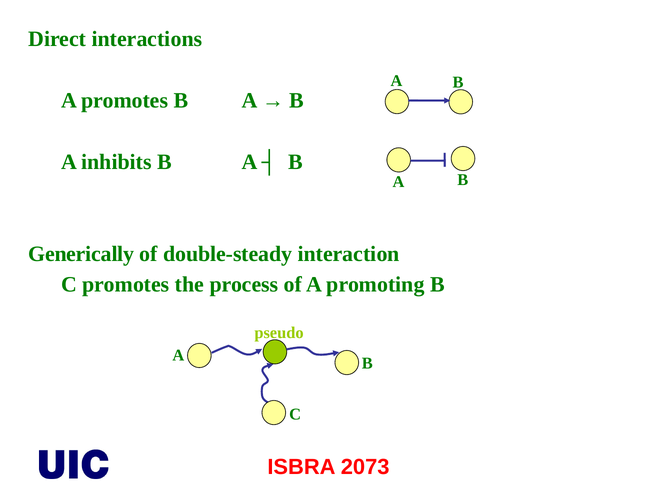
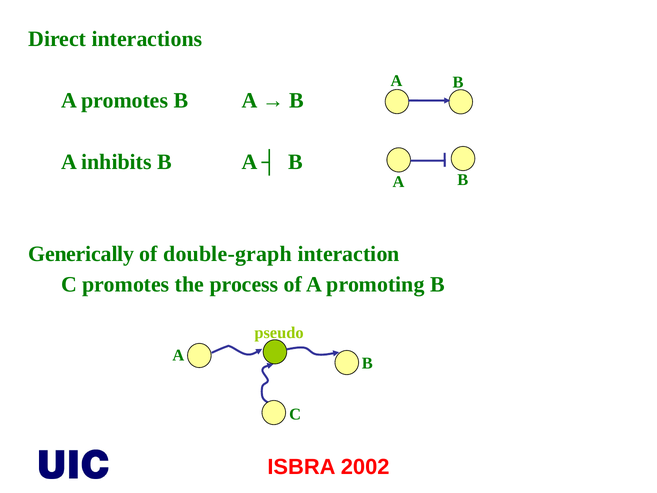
double-steady: double-steady -> double-graph
2073: 2073 -> 2002
